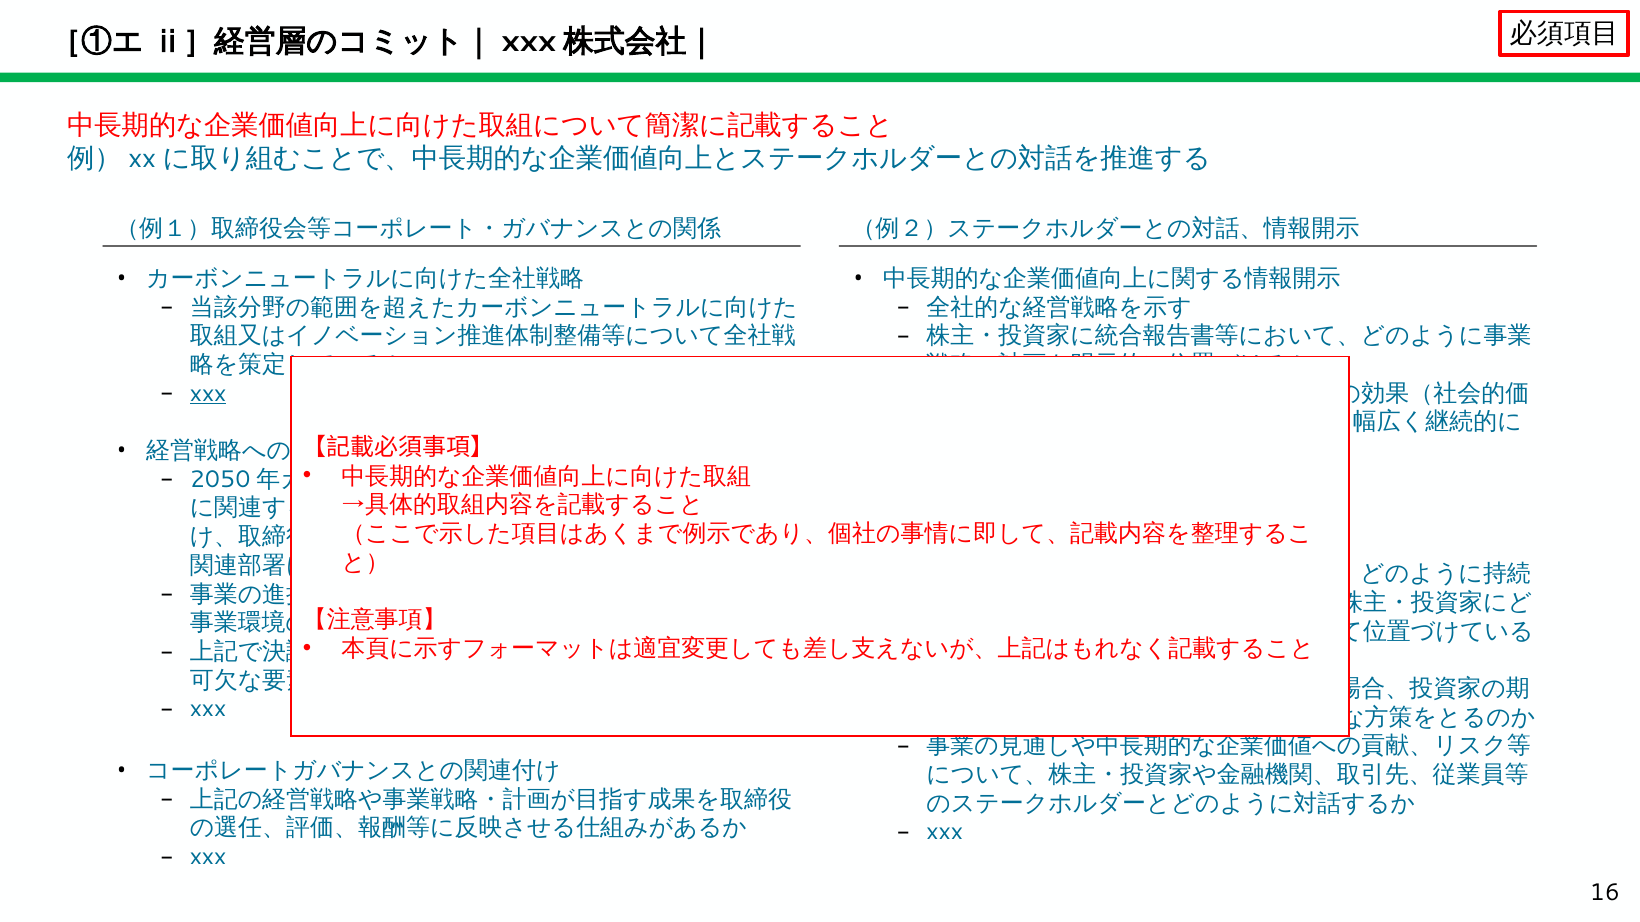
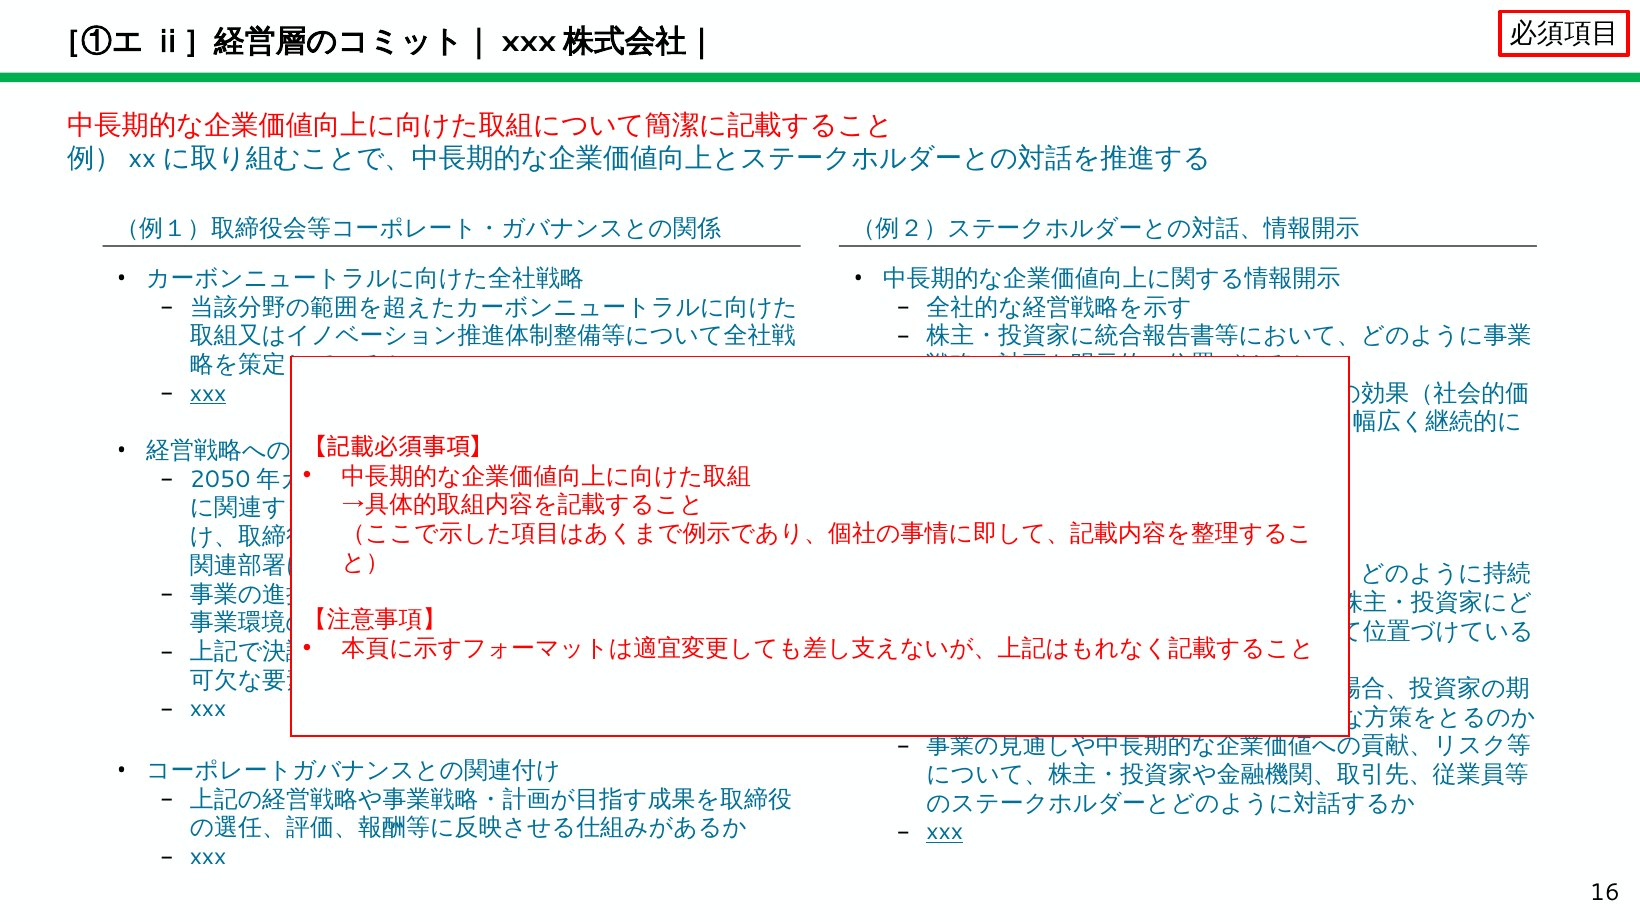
xxx at (945, 832) underline: none -> present
